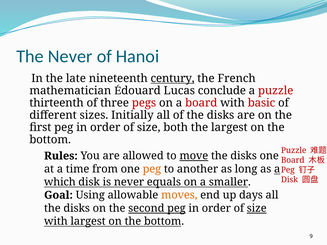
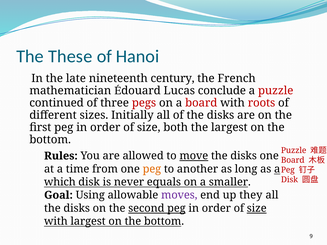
The Never: Never -> These
century underline: present -> none
thirteenth: thirteenth -> continued
basic: basic -> roots
moves colour: orange -> purple
days: days -> they
